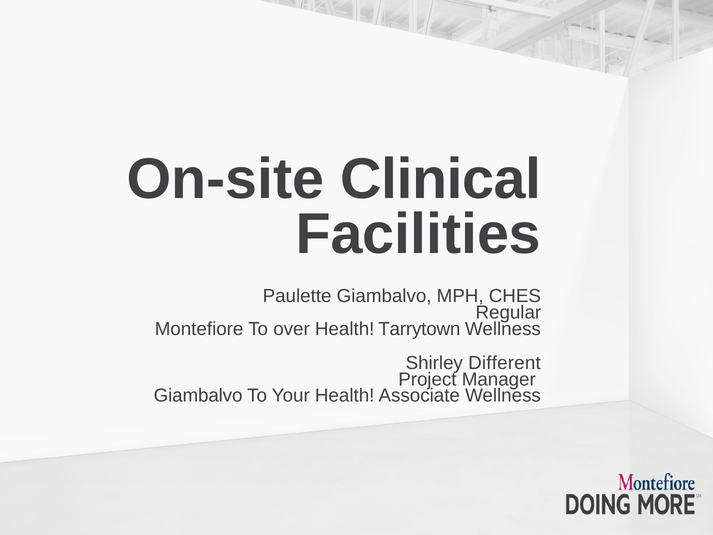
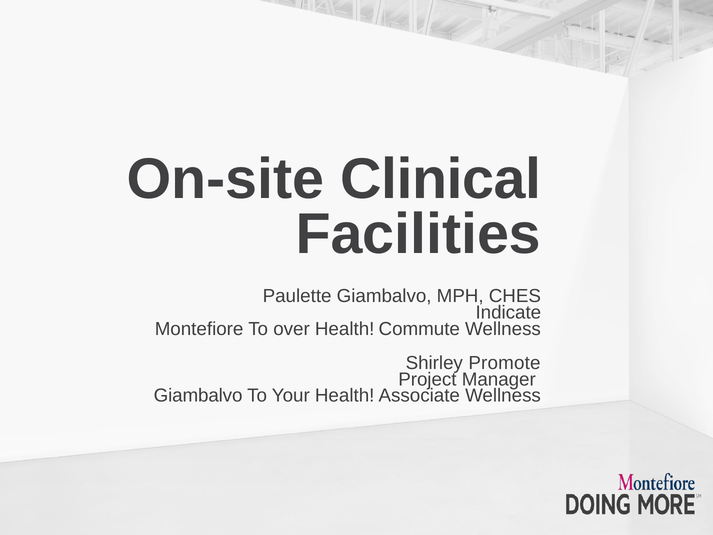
Regular: Regular -> Indicate
Tarrytown: Tarrytown -> Commute
Different: Different -> Promote
